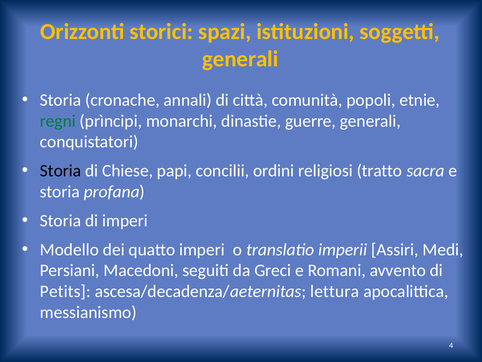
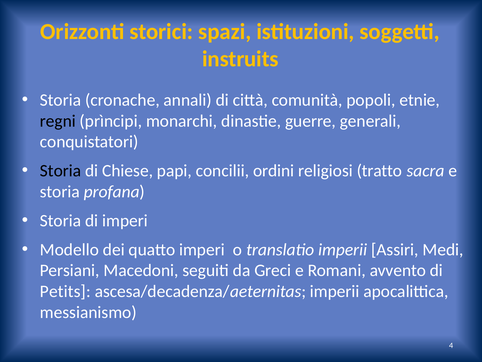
generali at (240, 59): generali -> instruits
regni colour: green -> black
ascesa/decadenza/aeternitas lettura: lettura -> imperii
